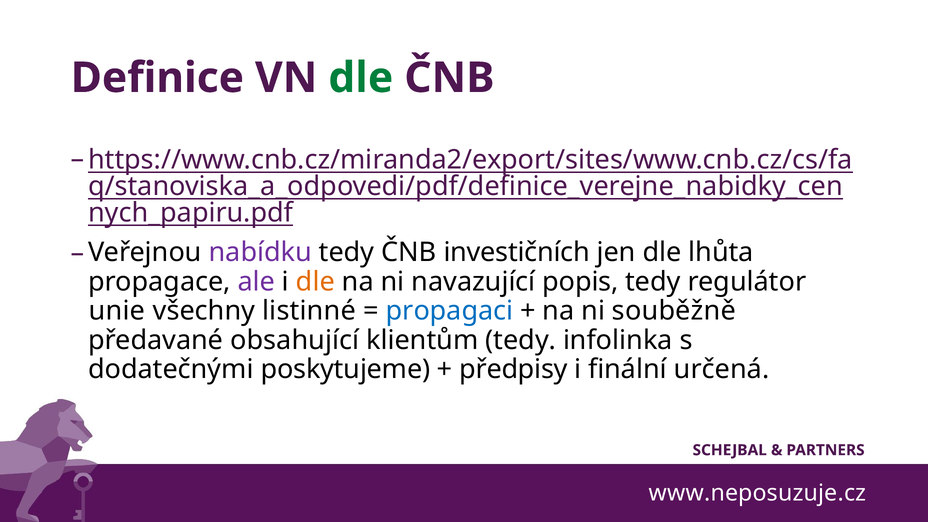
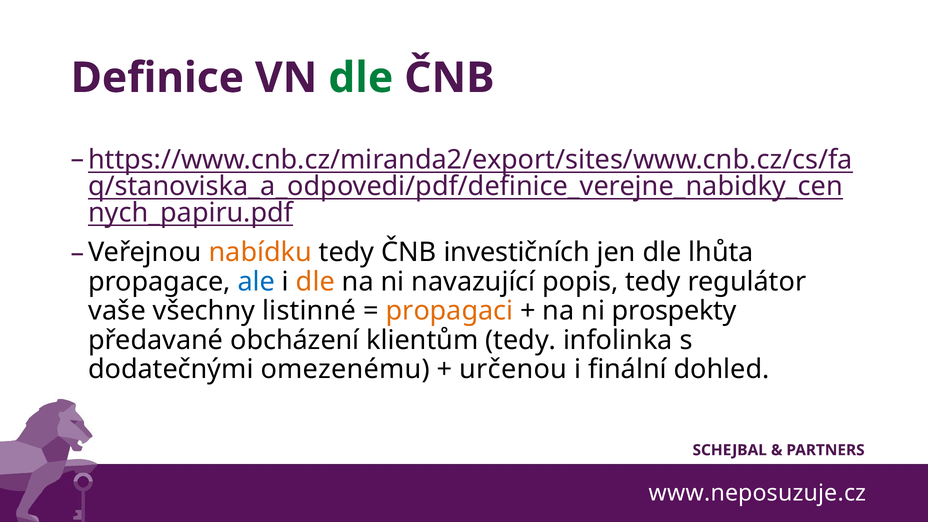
nabídku colour: purple -> orange
ale colour: purple -> blue
unie: unie -> vaše
propagaci colour: blue -> orange
souběžně: souběžně -> prospekty
obsahující: obsahující -> obcházení
poskytujeme: poskytujeme -> omezenému
předpisy: předpisy -> určenou
určená: určená -> dohled
